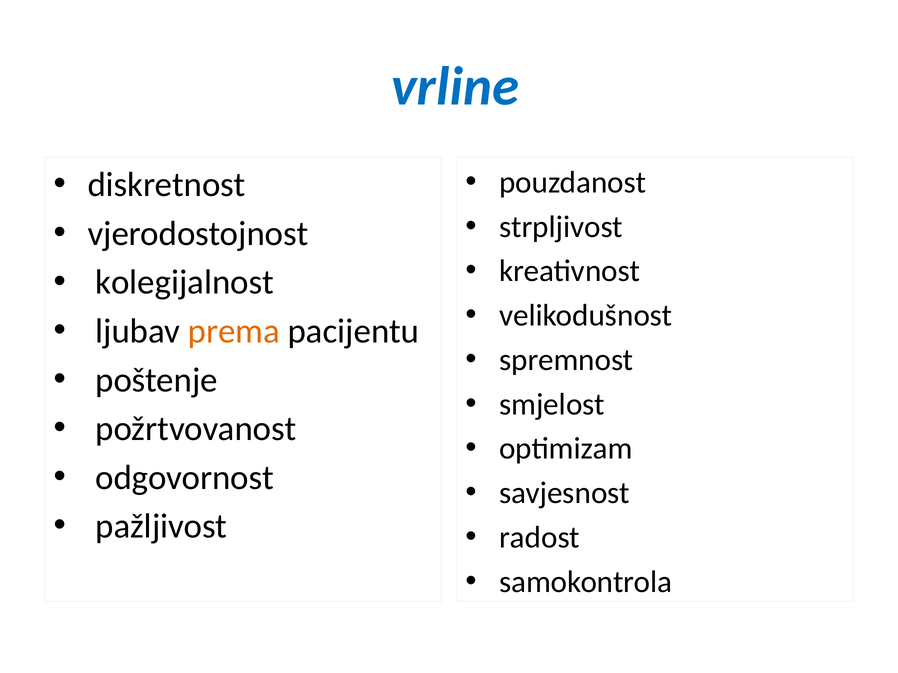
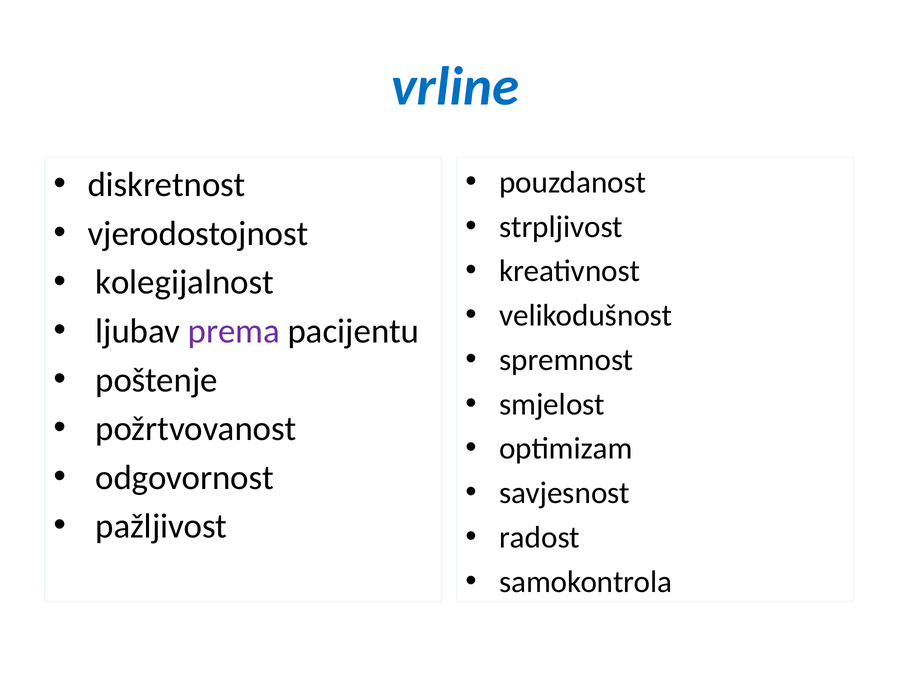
prema colour: orange -> purple
